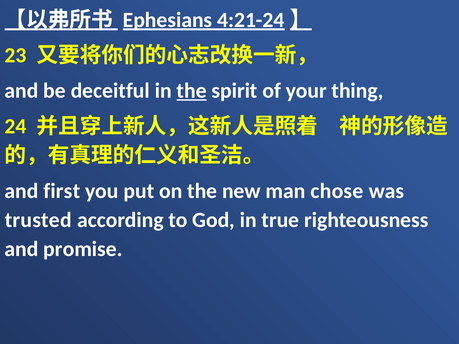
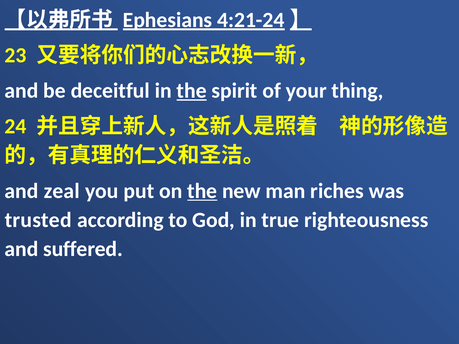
first: first -> zeal
the at (202, 191) underline: none -> present
chose: chose -> riches
promise: promise -> suffered
